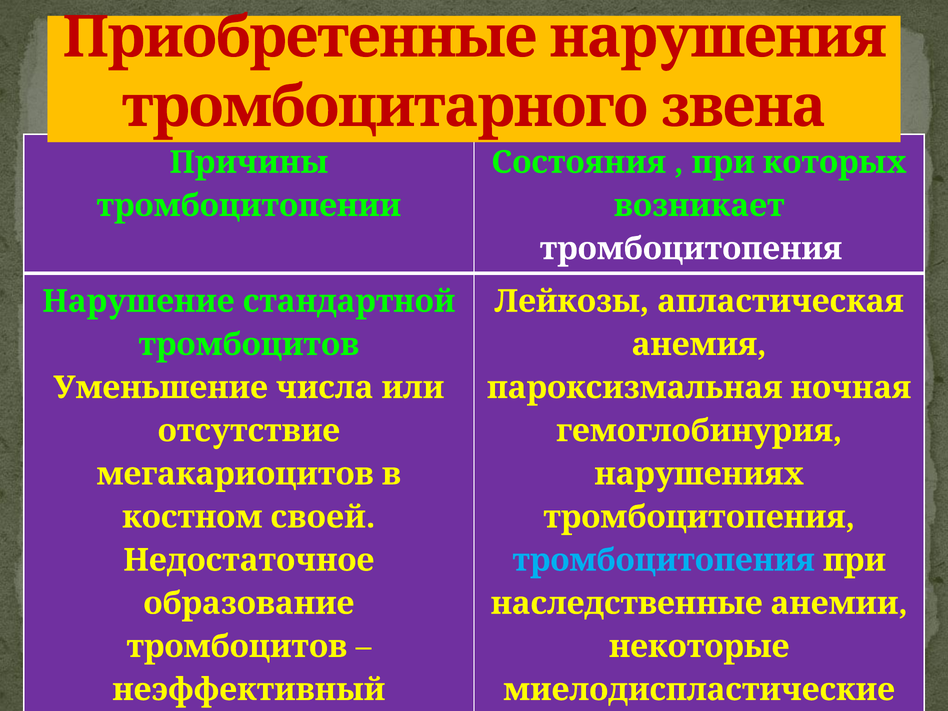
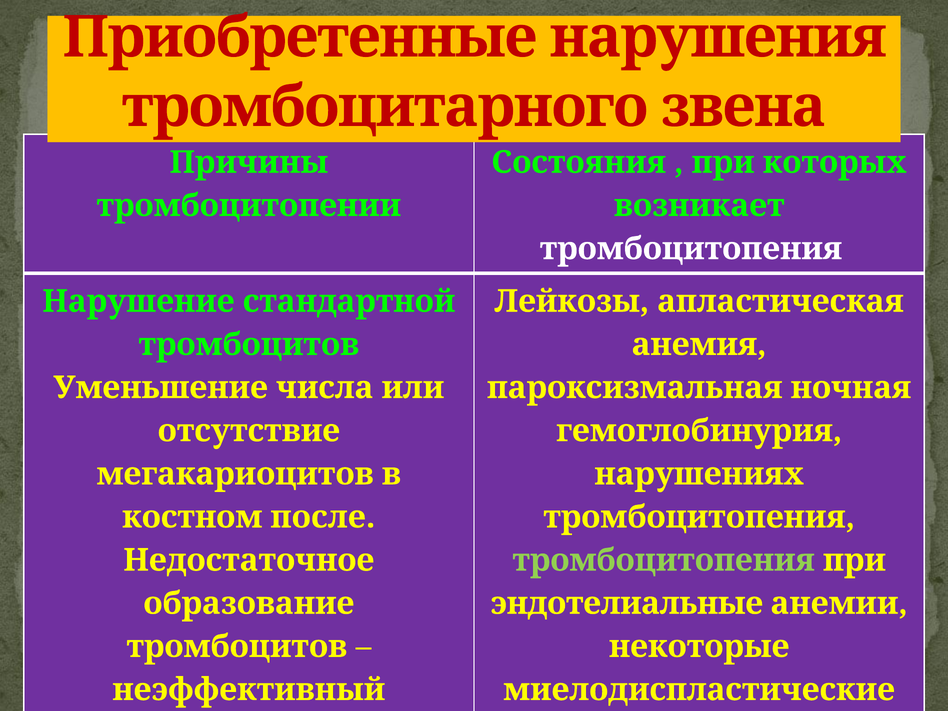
своей: своей -> после
тромбоцитопения at (664, 560) colour: light blue -> light green
наследственные: наследственные -> эндотелиальные
